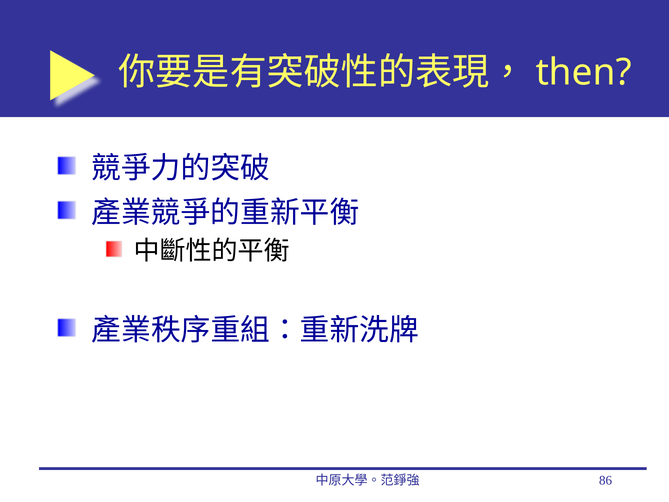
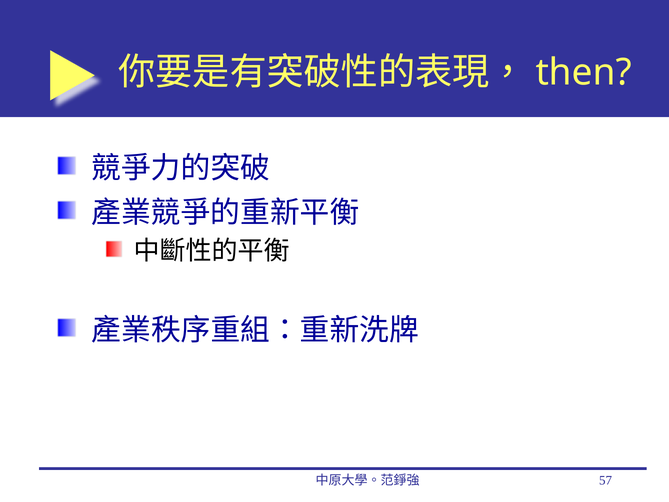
86: 86 -> 57
